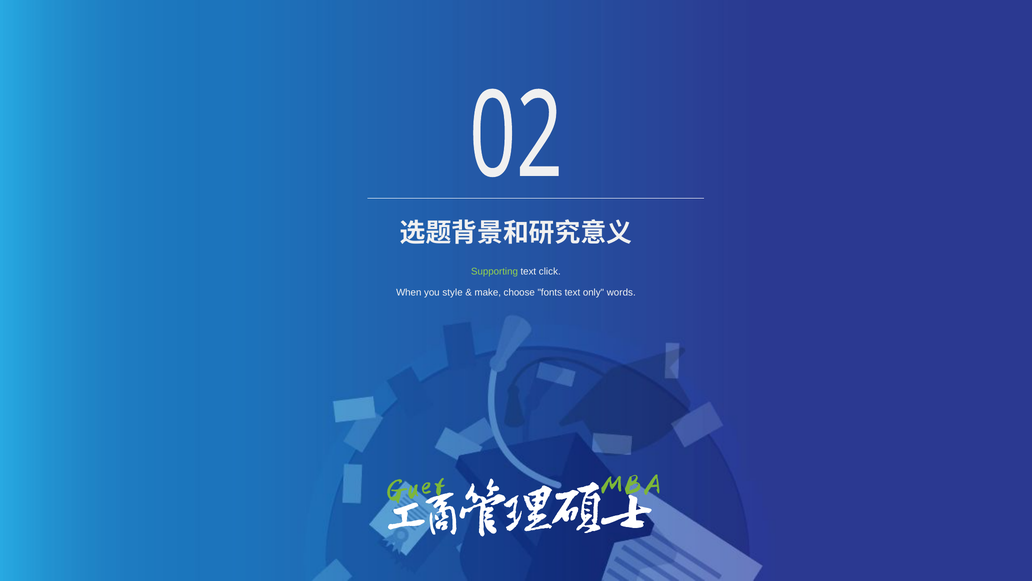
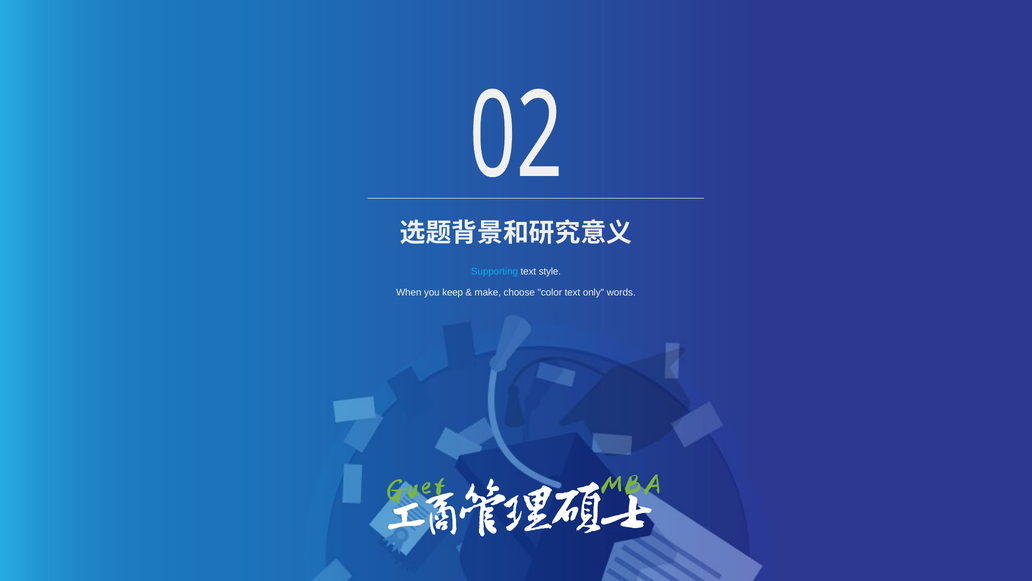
Supporting colour: light green -> light blue
click: click -> style
style: style -> keep
fonts: fonts -> color
